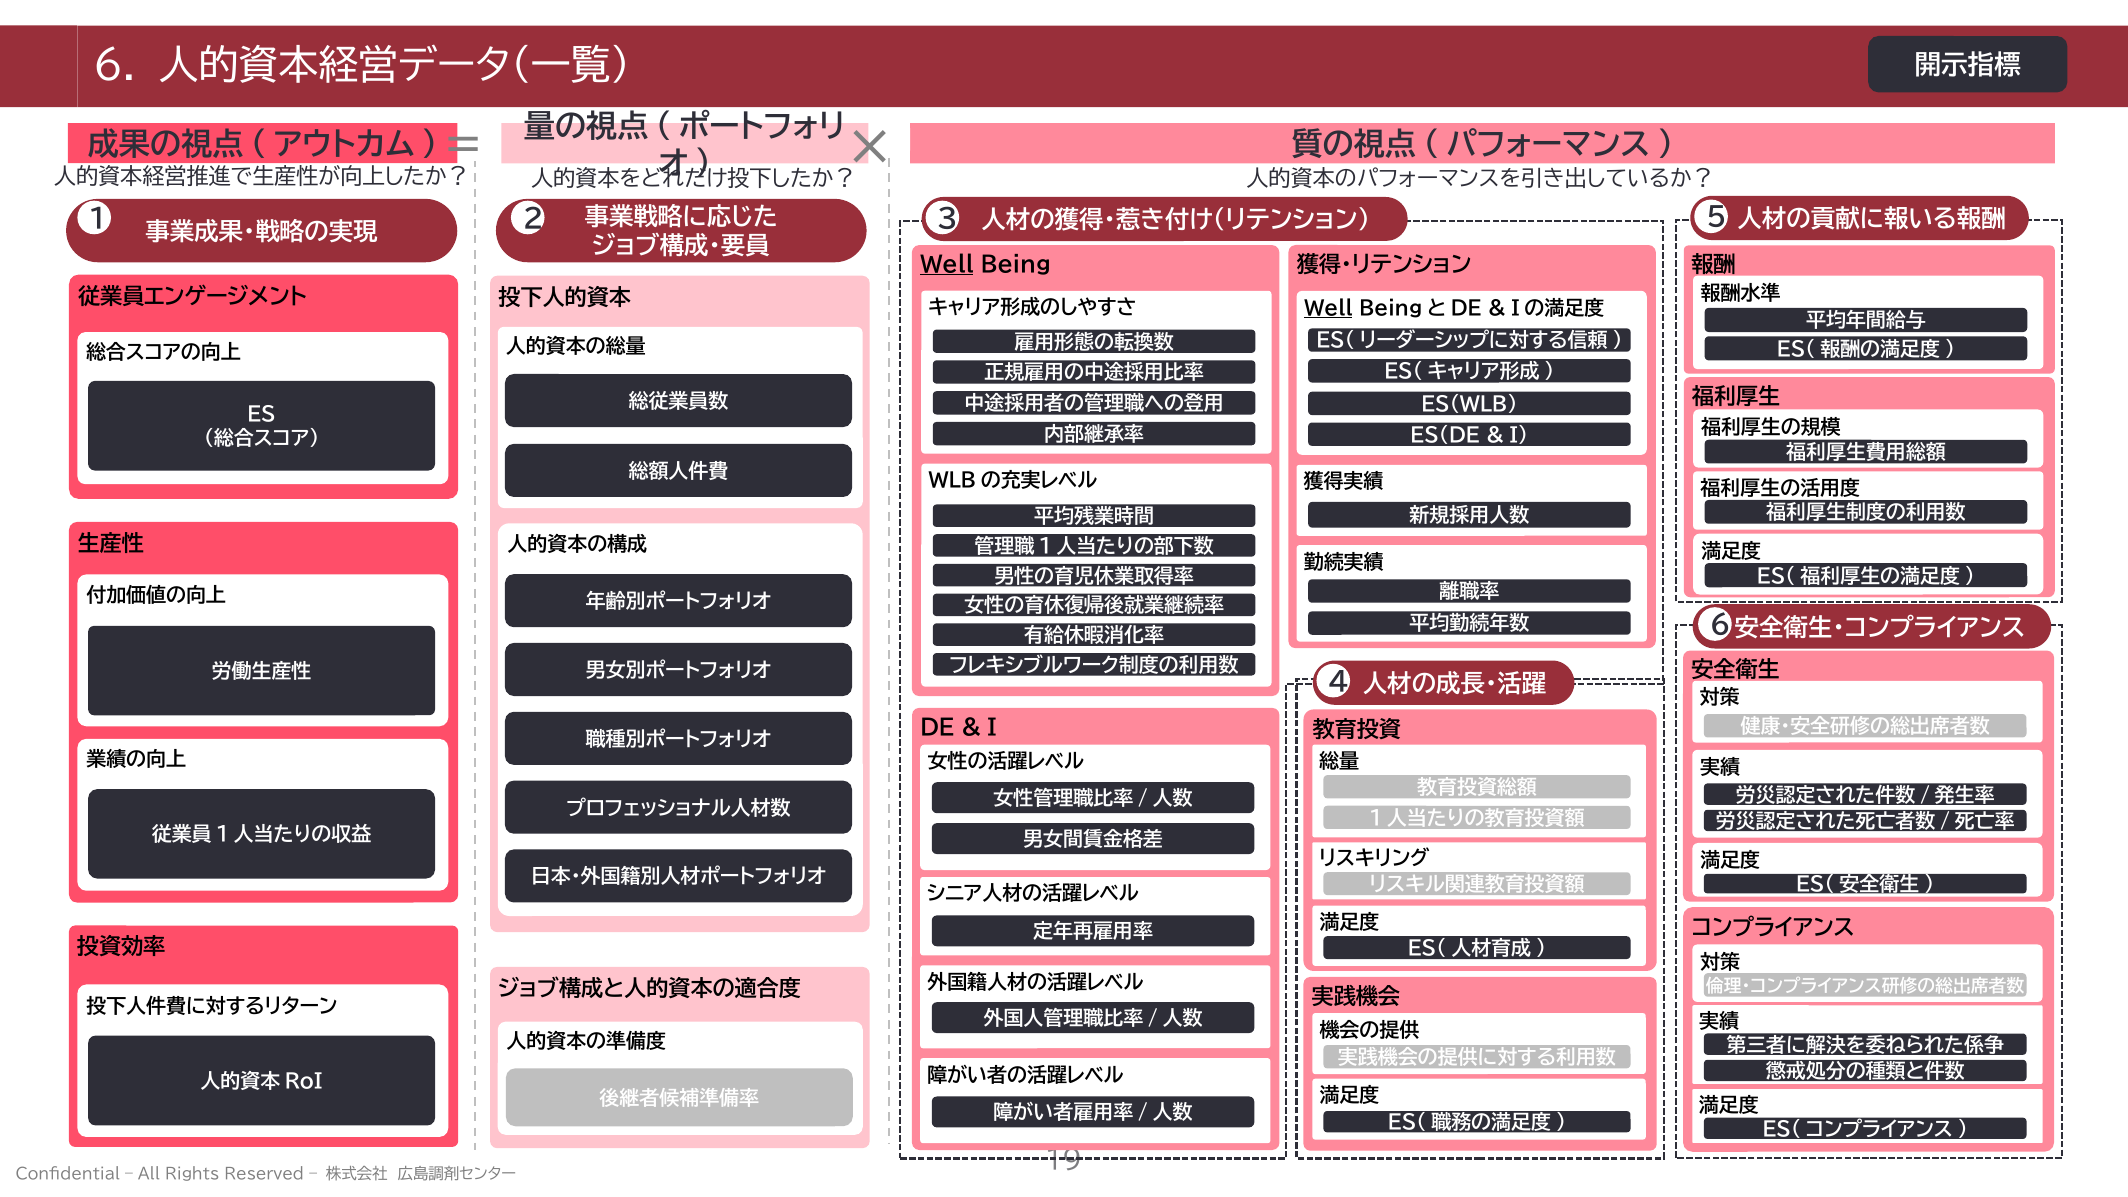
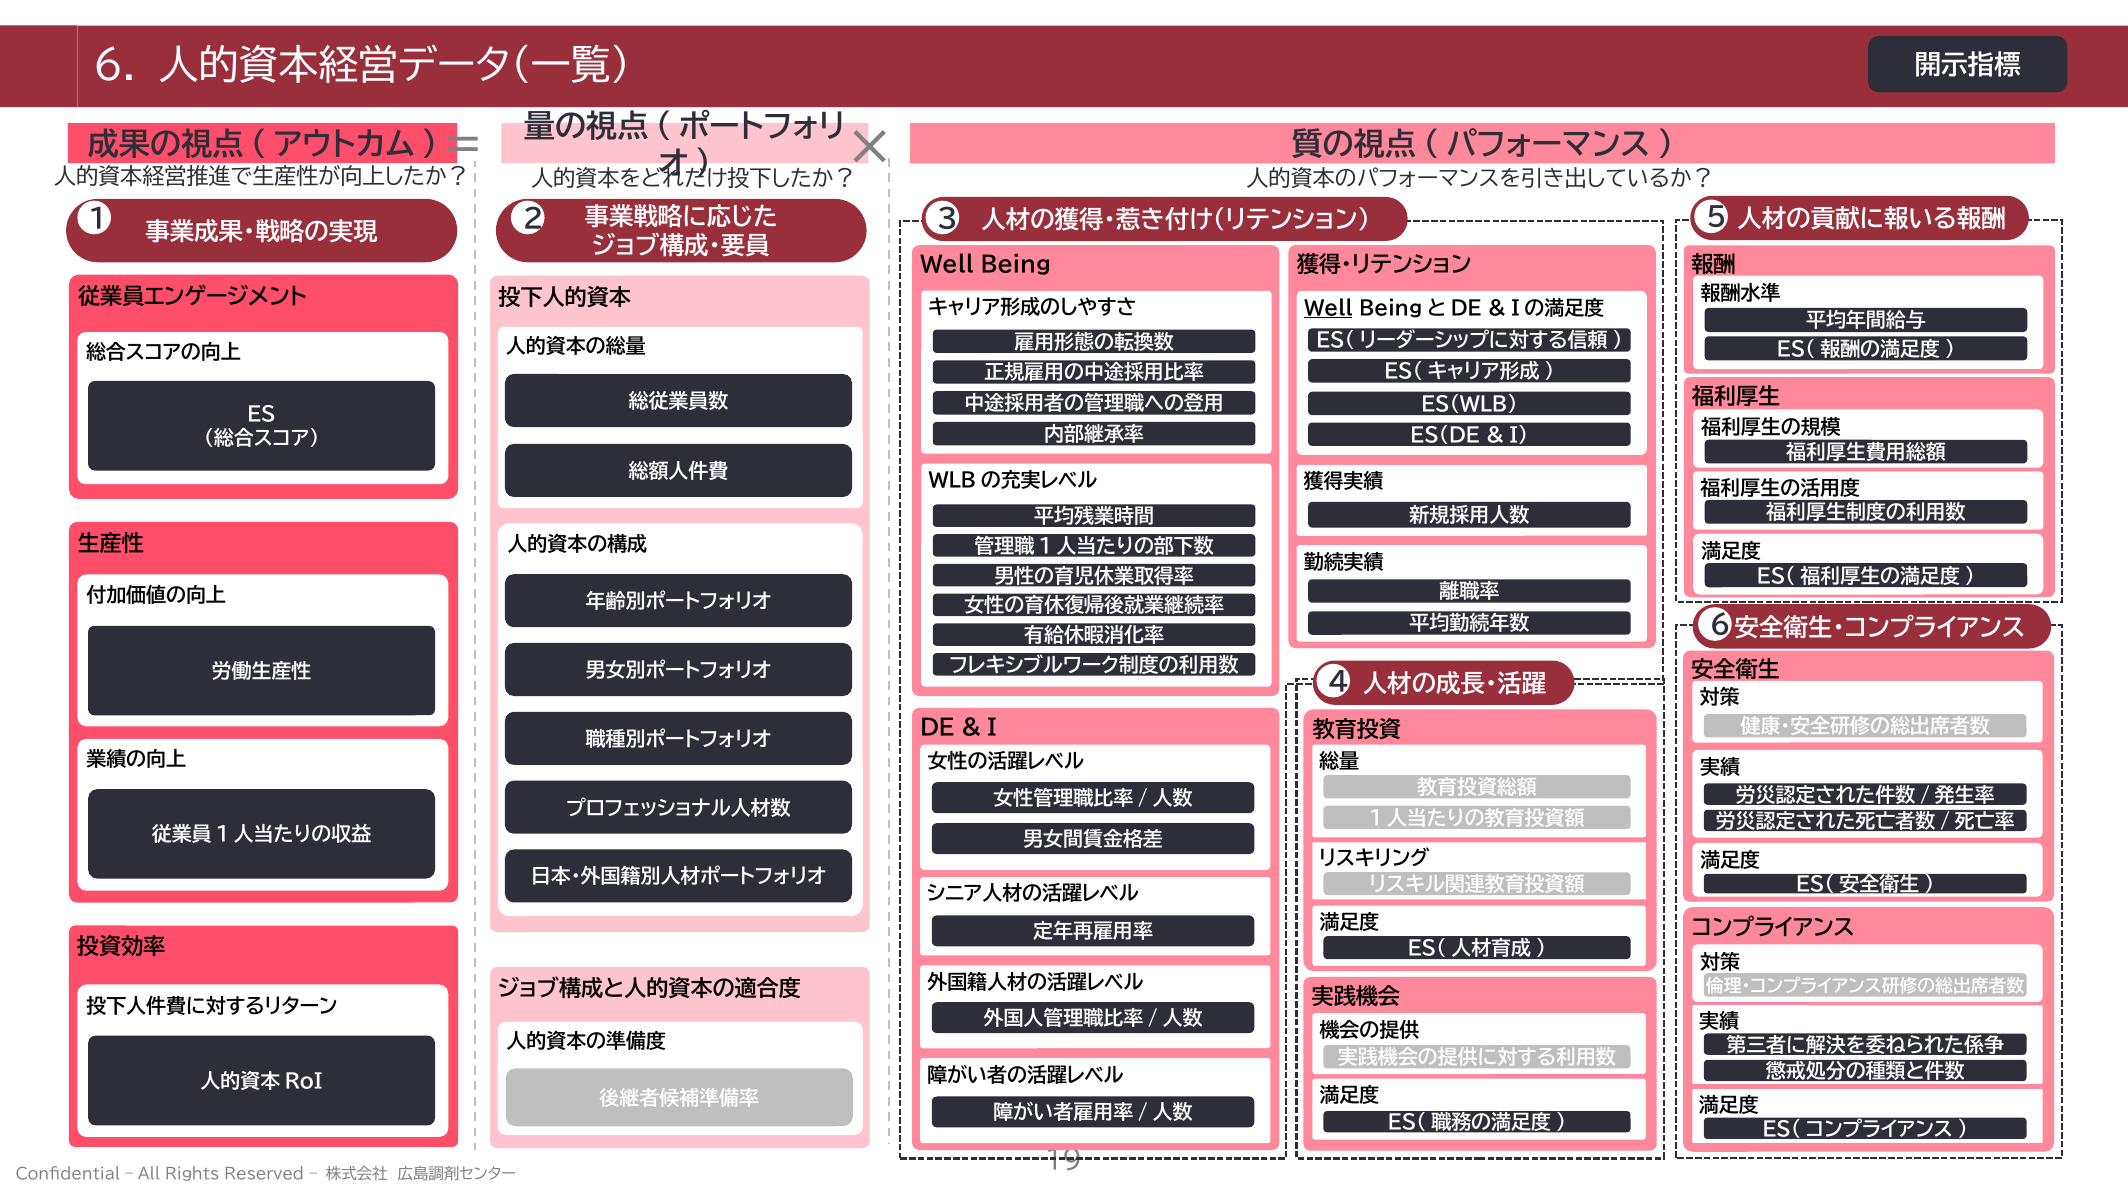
Well at (947, 265) underline: present -> none
